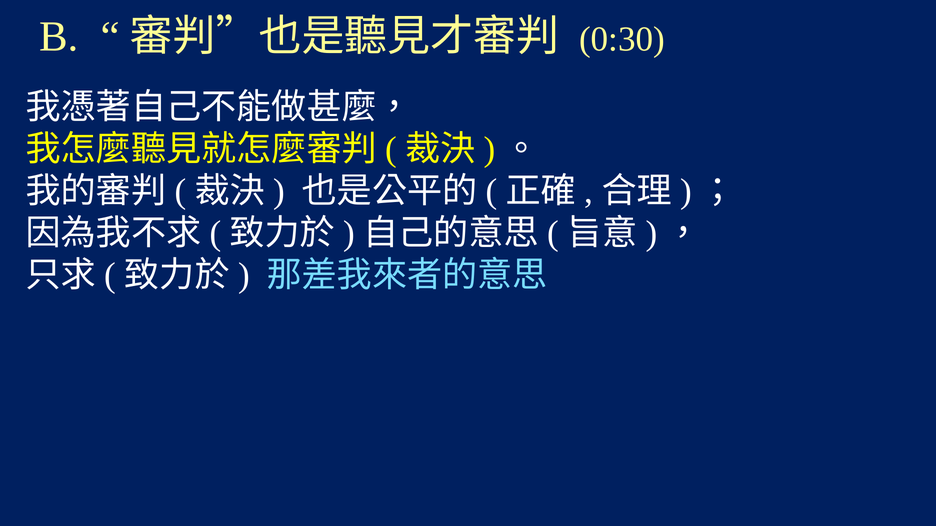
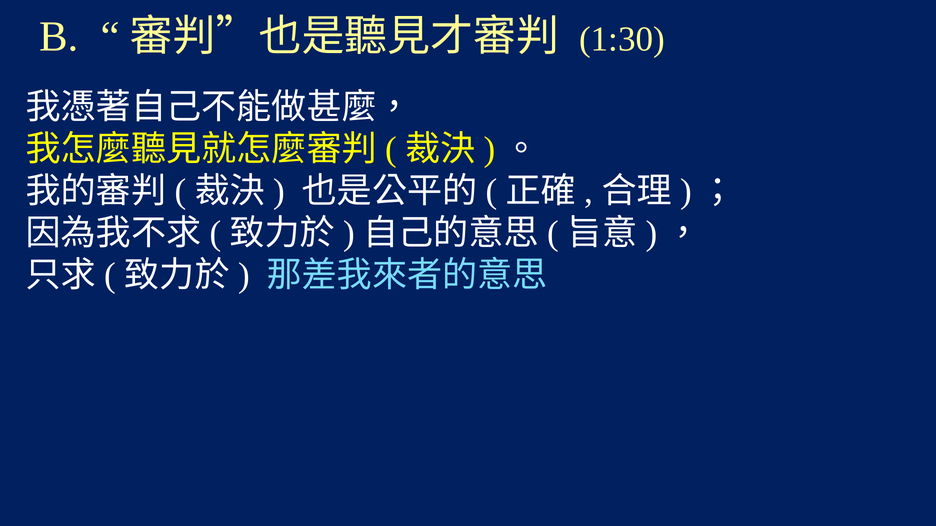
0:30: 0:30 -> 1:30
